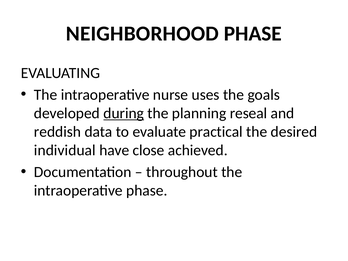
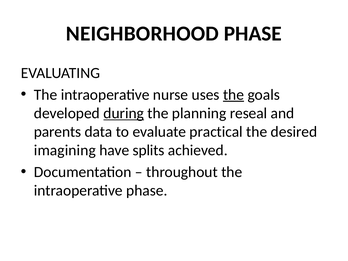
the at (234, 95) underline: none -> present
reddish: reddish -> parents
individual: individual -> imagining
close: close -> splits
